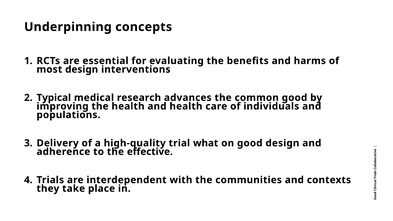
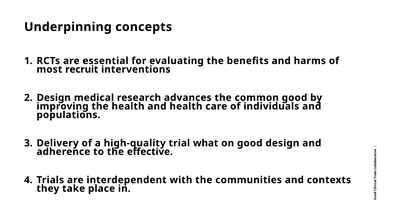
most design: design -> recruit
Typical at (54, 98): Typical -> Design
